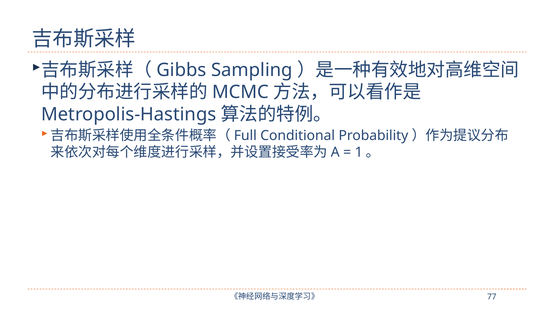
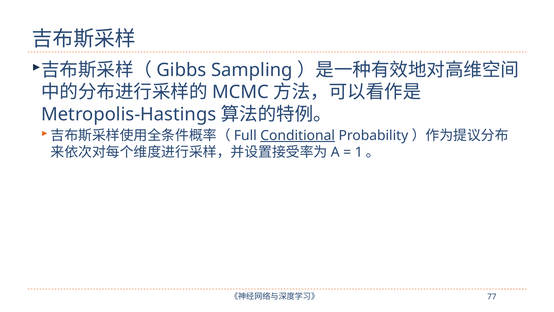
Conditional underline: none -> present
